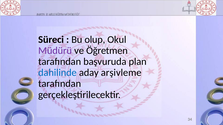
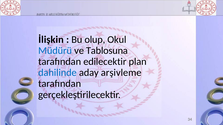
Süreci: Süreci -> İlişkin
Müdürü colour: purple -> blue
Öğretmen: Öğretmen -> Tablosuna
başvuruda: başvuruda -> edilecektir
